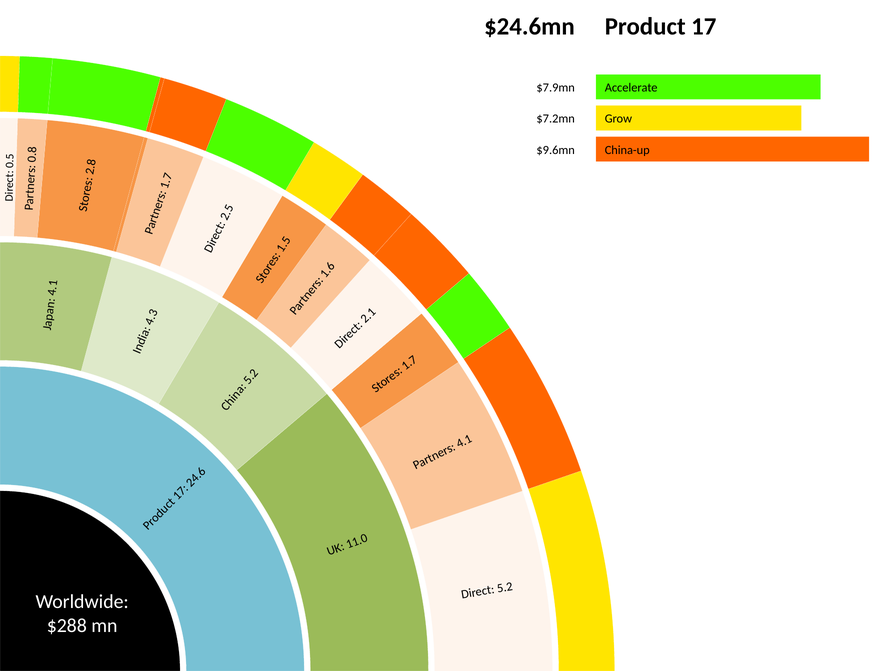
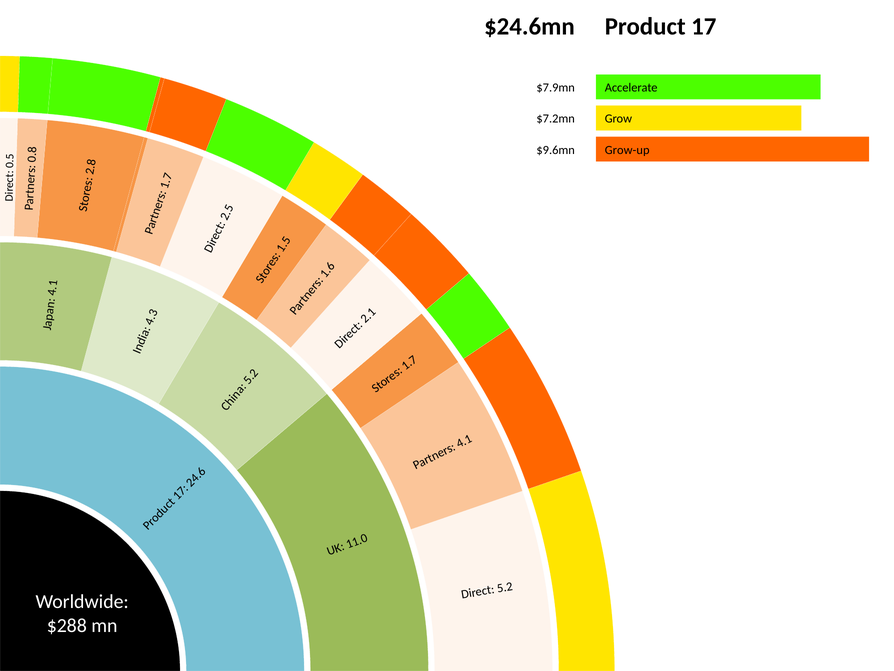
China-up: China-up -> Grow-up
